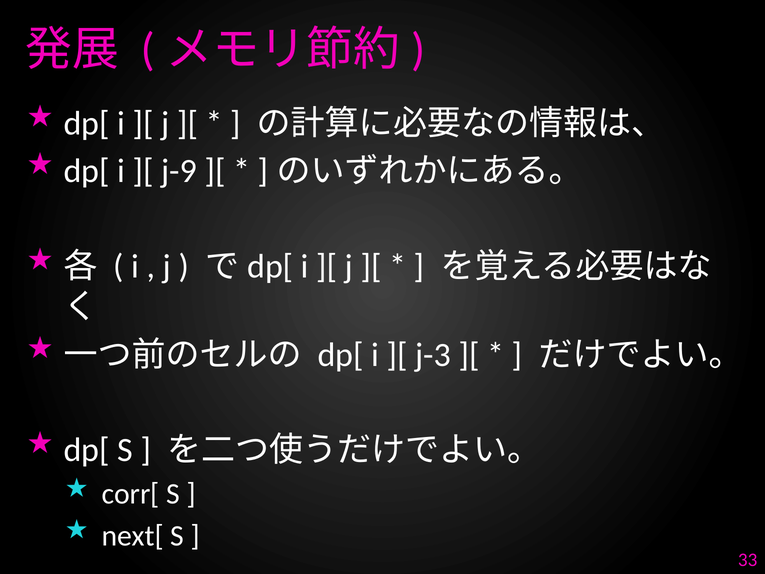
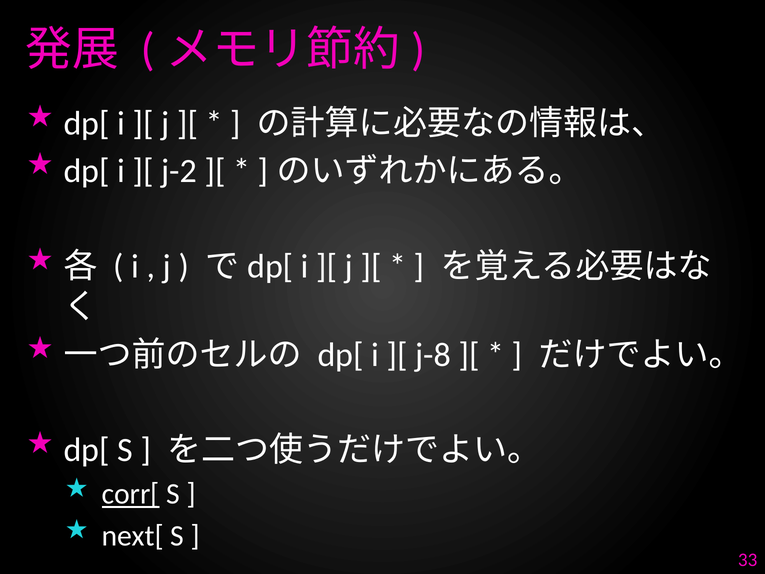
j-9: j-9 -> j-2
j-3: j-3 -> j-8
corr[ underline: none -> present
